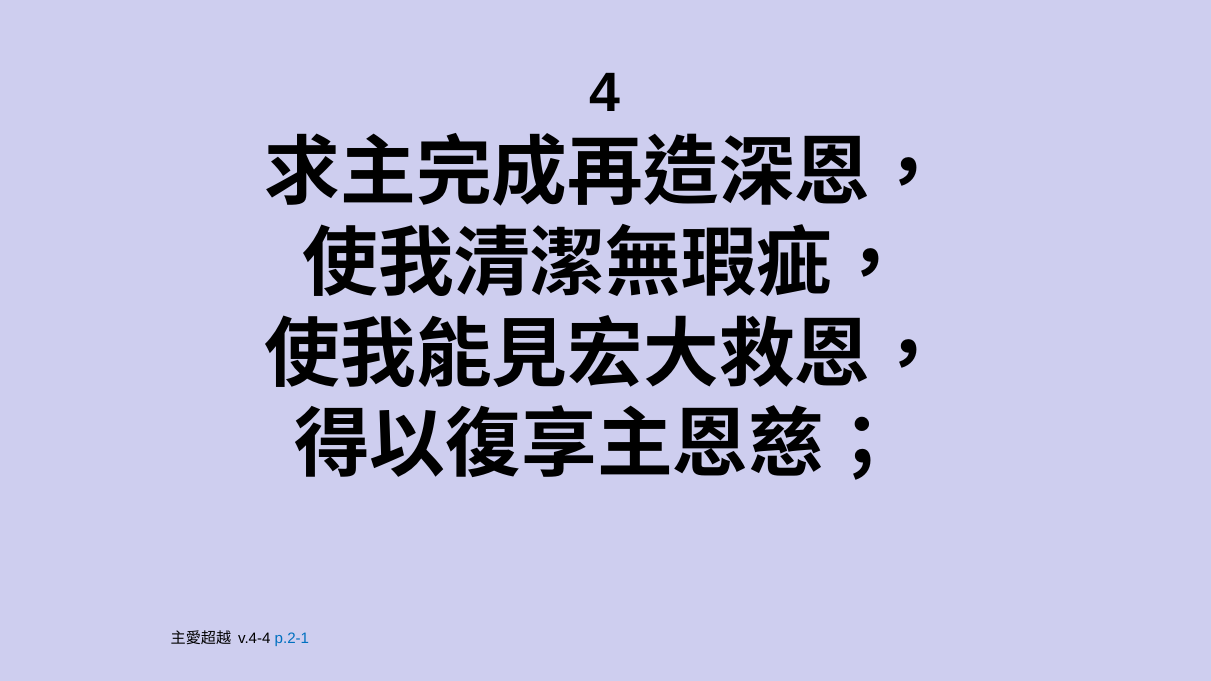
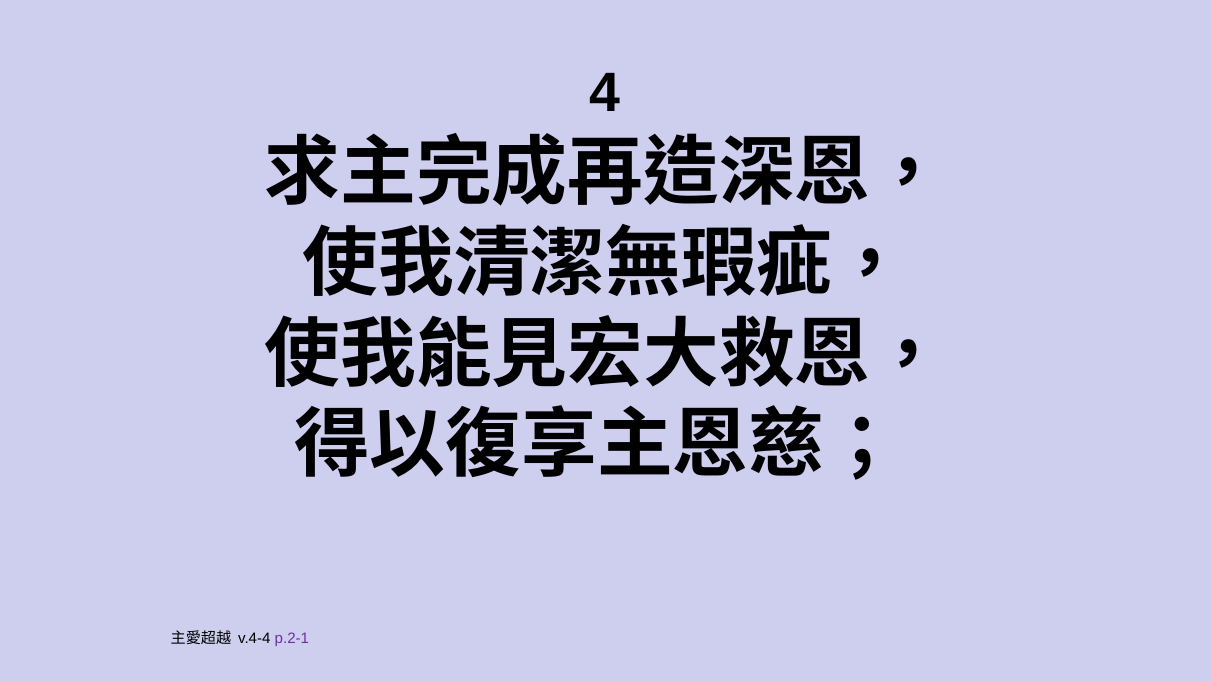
p.2-1 colour: blue -> purple
